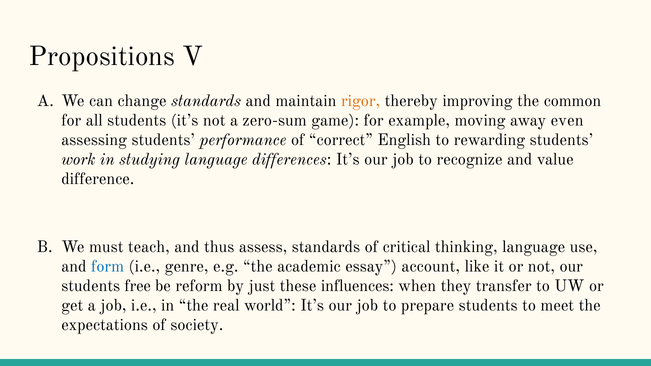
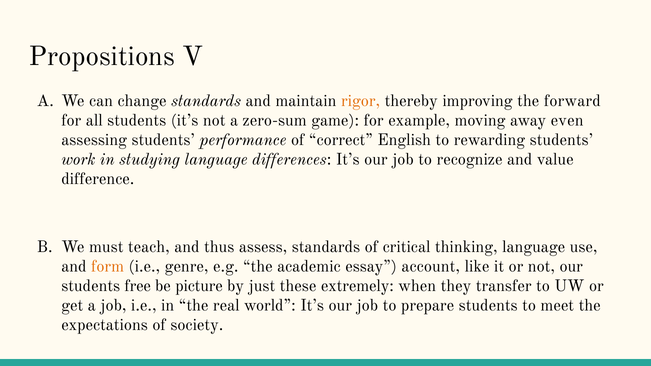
common: common -> forward
form colour: blue -> orange
reform: reform -> picture
influences: influences -> extremely
